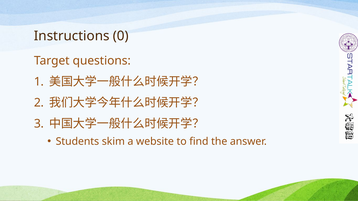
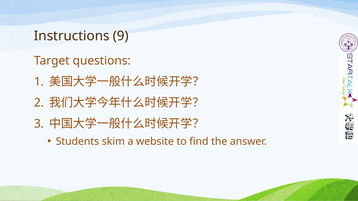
0: 0 -> 9
